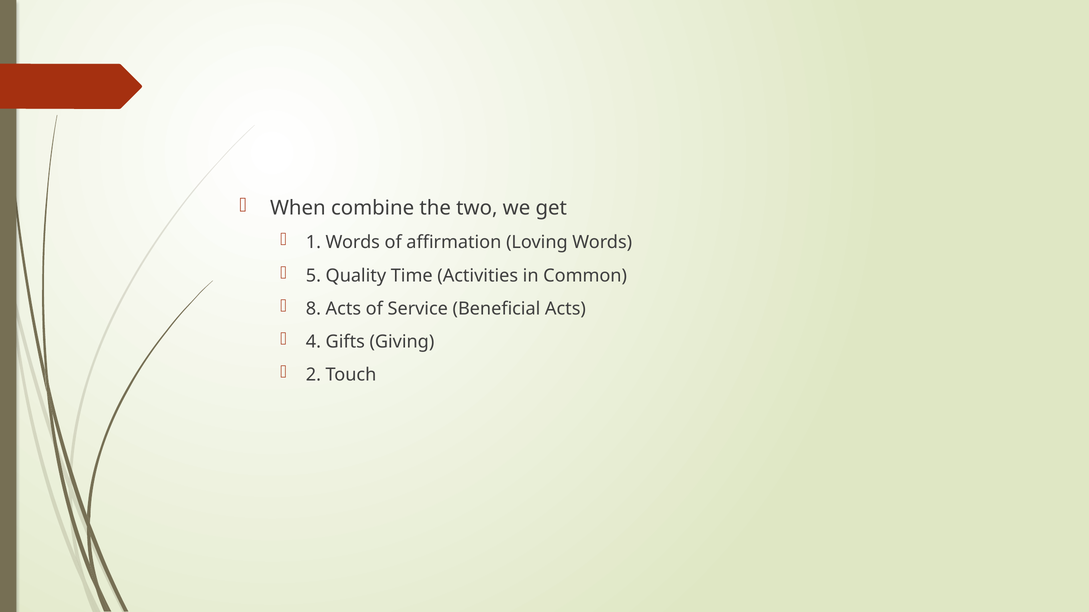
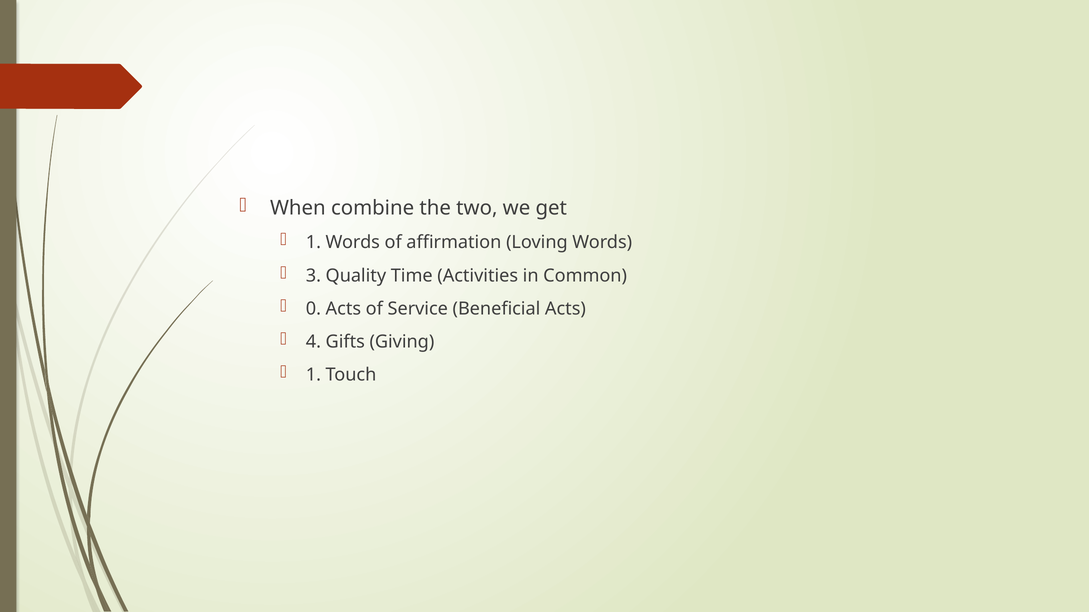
5: 5 -> 3
8: 8 -> 0
2 at (313, 375): 2 -> 1
